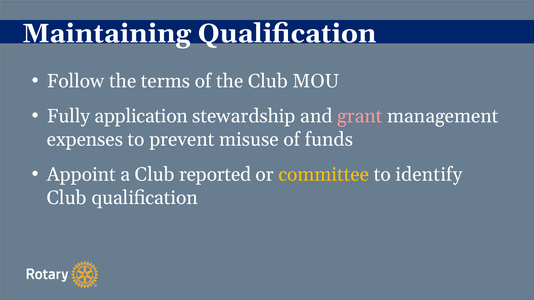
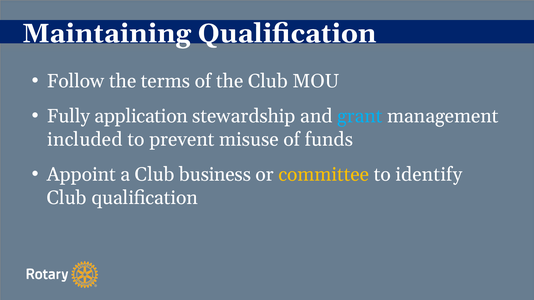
grant colour: pink -> light blue
expenses: expenses -> included
reported: reported -> business
